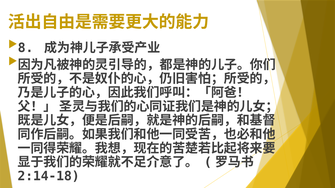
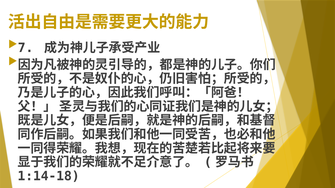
8: 8 -> 7
2:14-18: 2:14-18 -> 1:14-18
